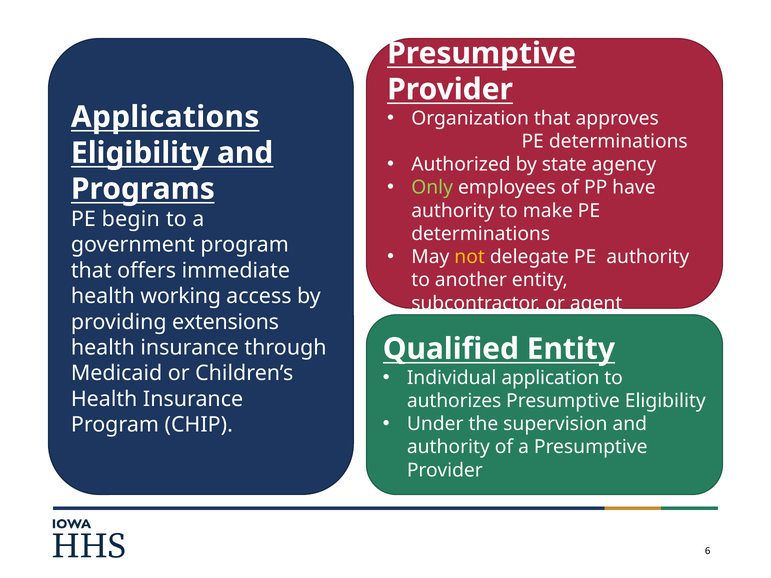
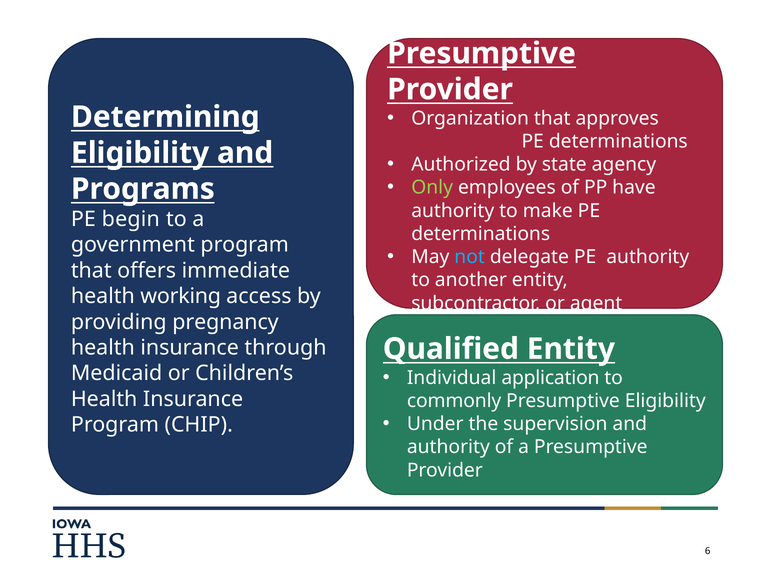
Applications: Applications -> Determining
not colour: yellow -> light blue
extensions: extensions -> pregnancy
authorizes: authorizes -> commonly
